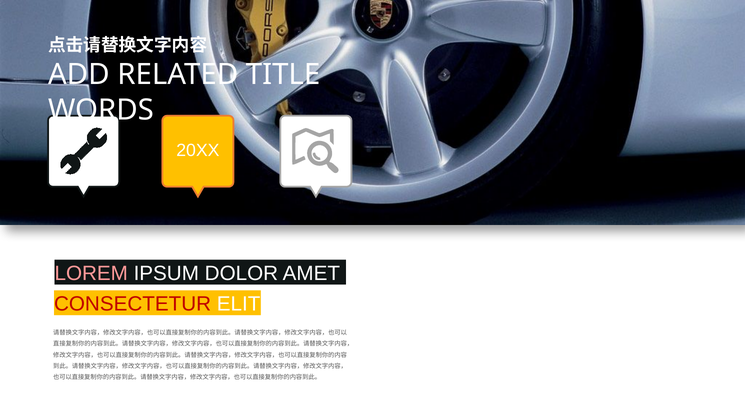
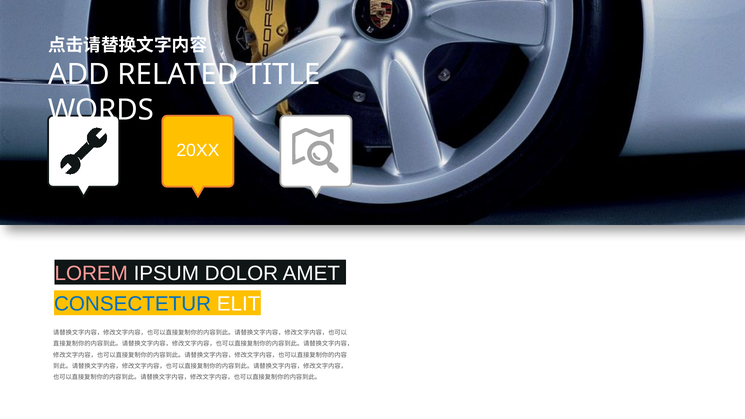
CONSECTETUR colour: red -> blue
